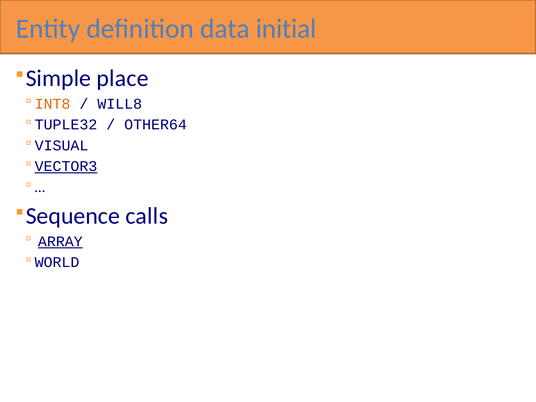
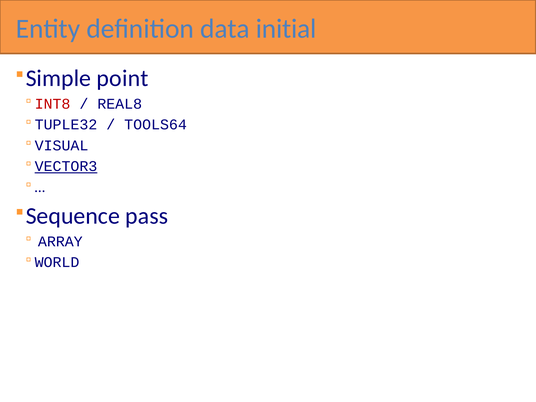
place: place -> point
INT8 colour: orange -> red
WILL8: WILL8 -> REAL8
OTHER64: OTHER64 -> TOOLS64
calls: calls -> pass
ARRAY underline: present -> none
